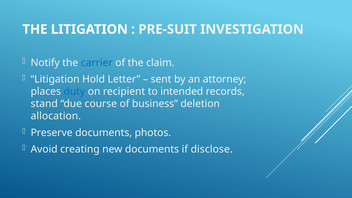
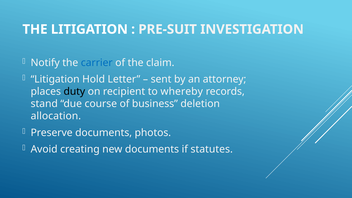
duty colour: blue -> black
intended: intended -> whereby
disclose: disclose -> statutes
